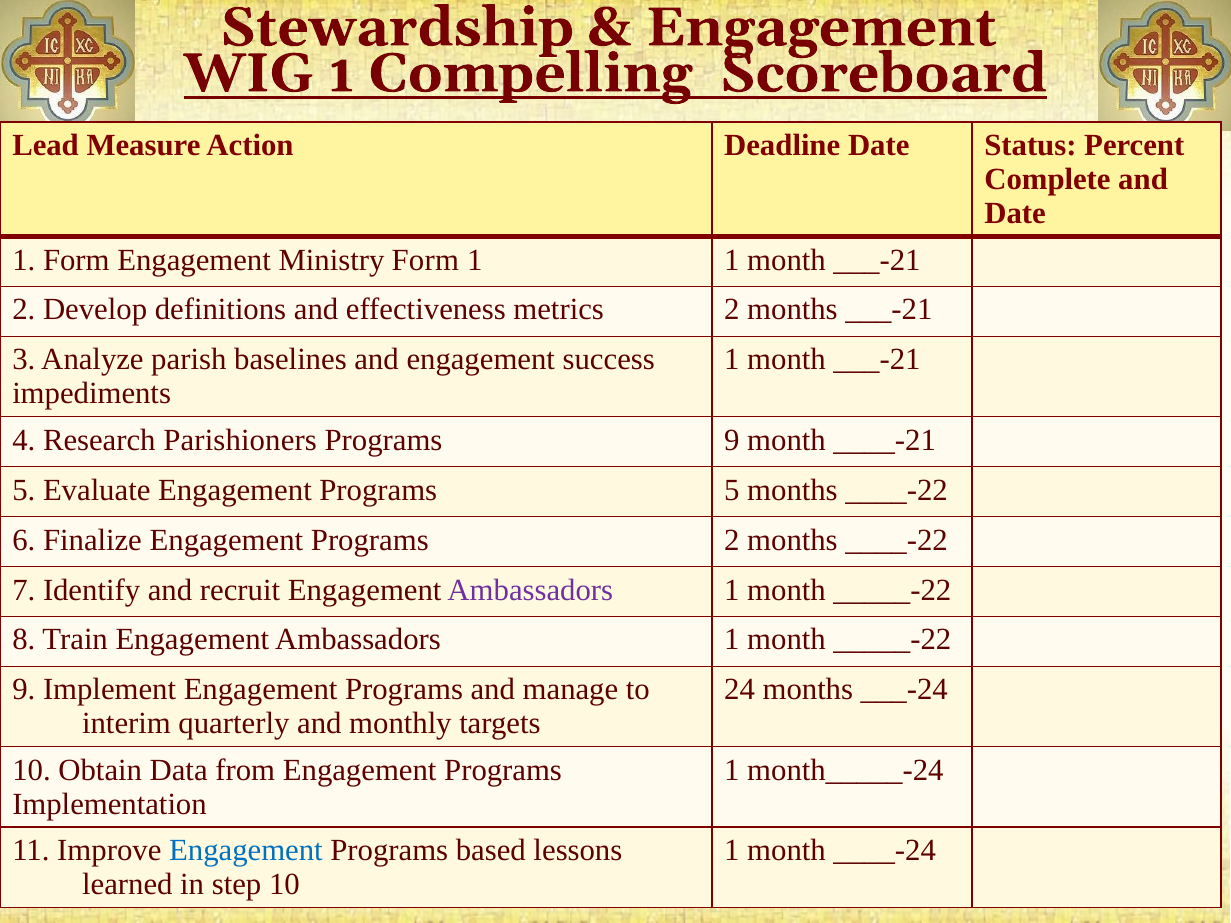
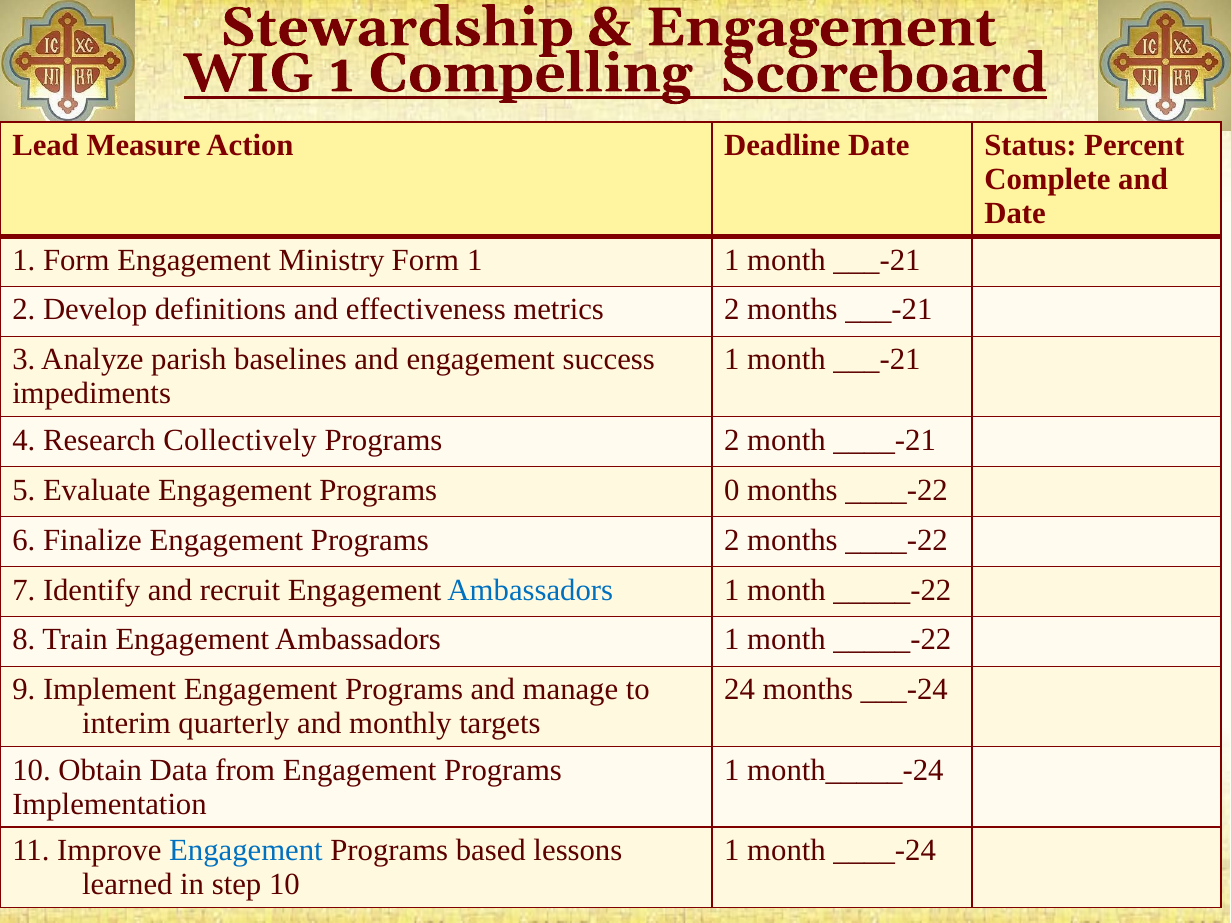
Parishioners: Parishioners -> Collectively
9 at (732, 440): 9 -> 2
Programs 5: 5 -> 0
Ambassadors at (530, 590) colour: purple -> blue
